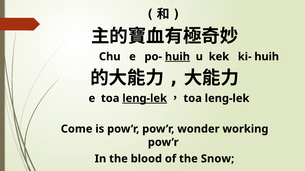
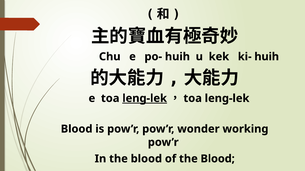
huih at (177, 57) underline: present -> none
Come at (77, 129): Come -> Blood
of the Snow: Snow -> Blood
